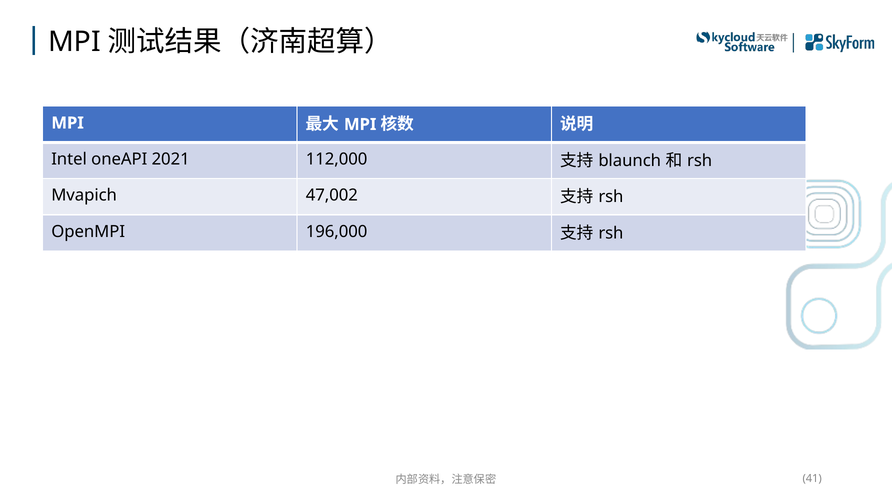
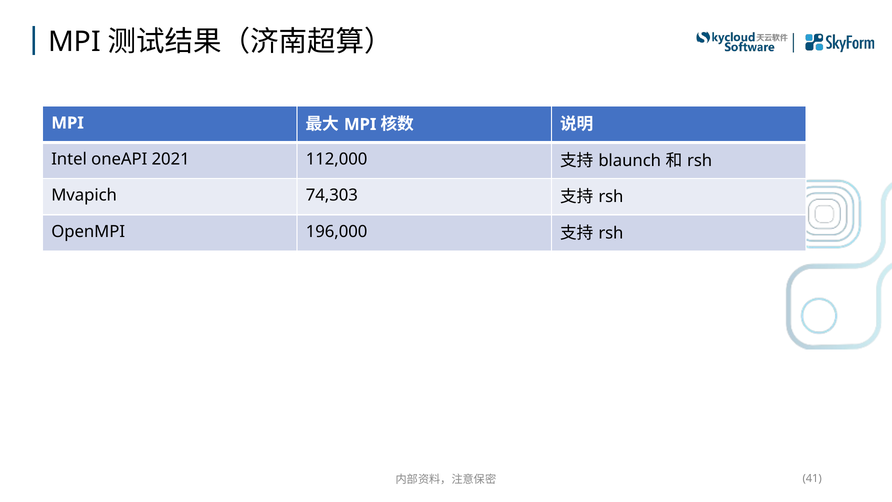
47,002: 47,002 -> 74,303
